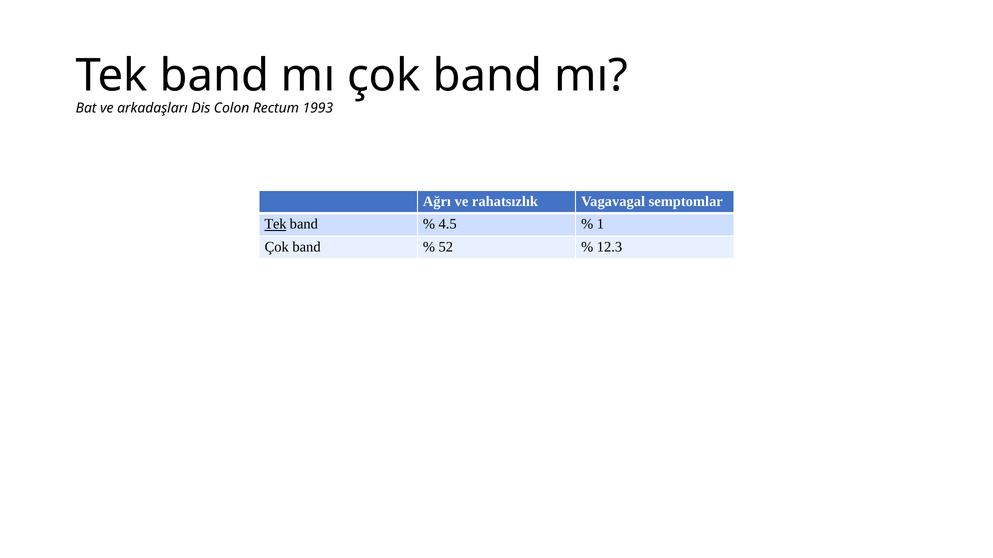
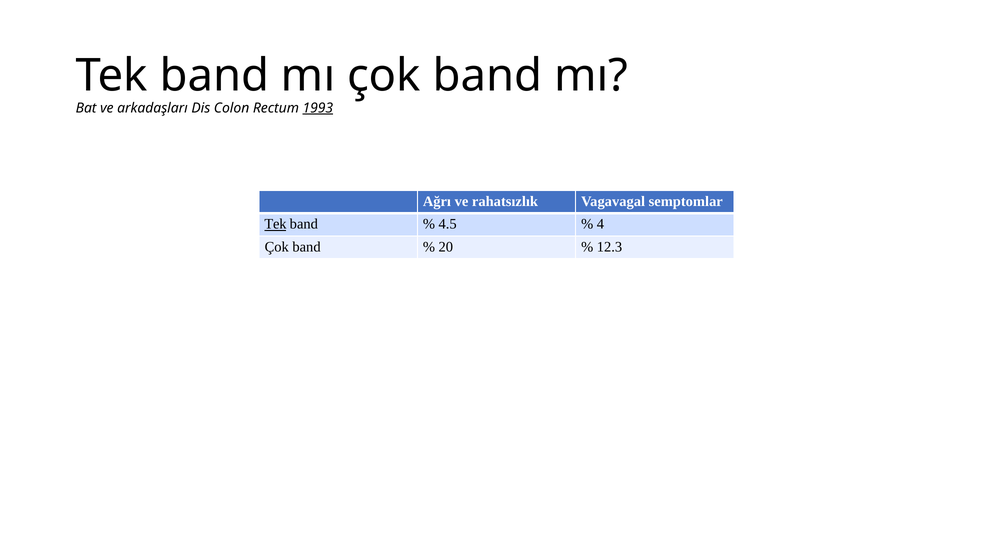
1993 underline: none -> present
1: 1 -> 4
52: 52 -> 20
